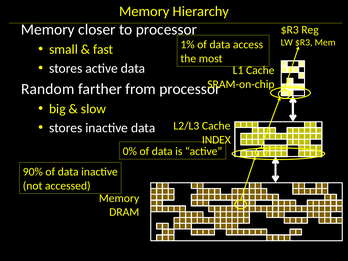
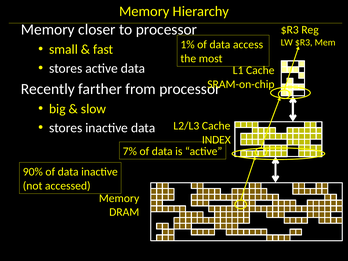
Random: Random -> Recently
0%: 0% -> 7%
